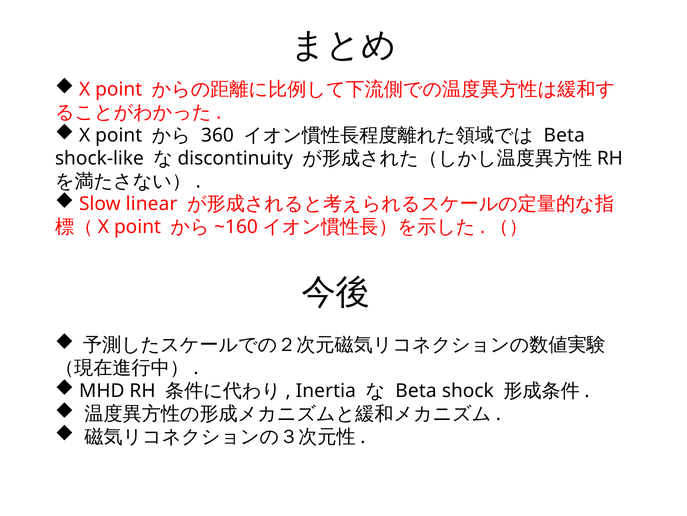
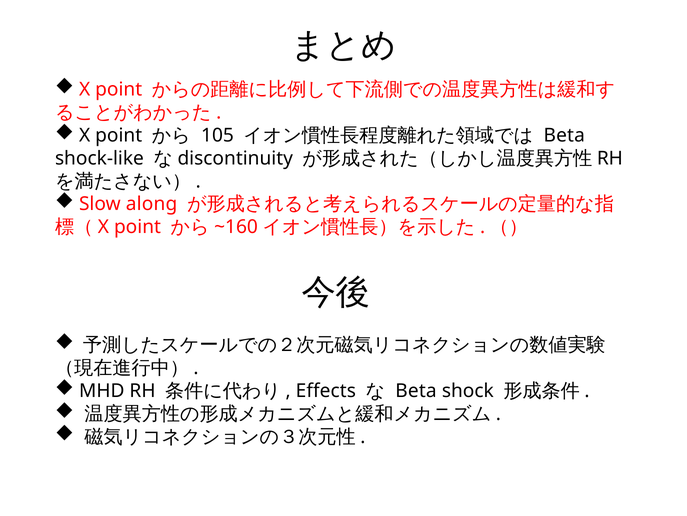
360: 360 -> 105
linear: linear -> along
Inertia: Inertia -> Effects
